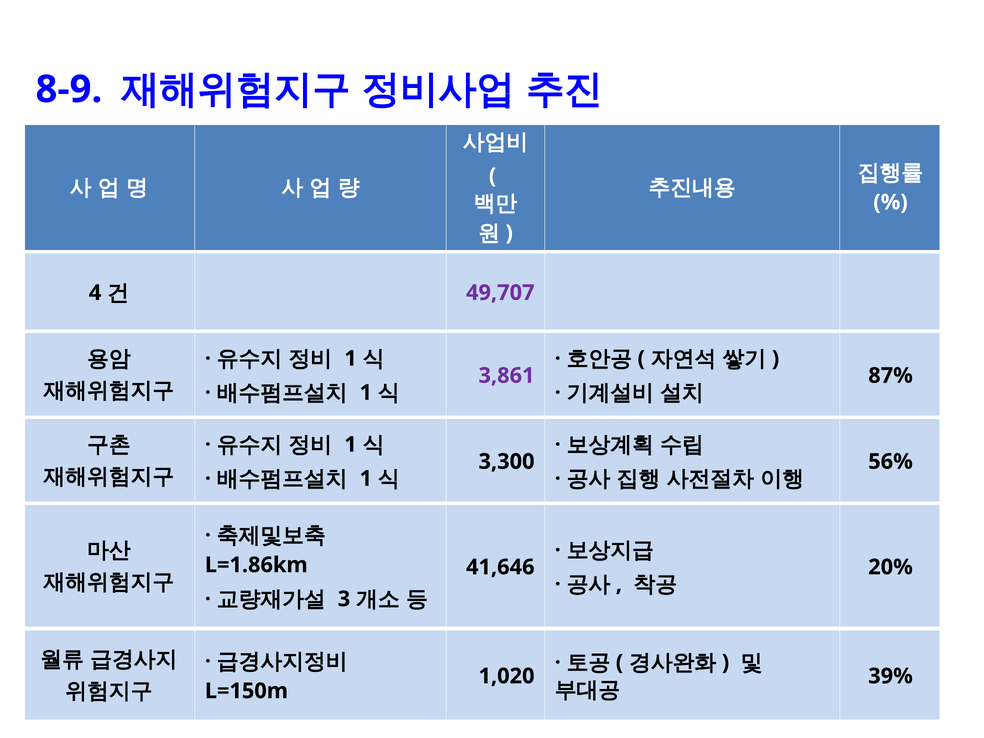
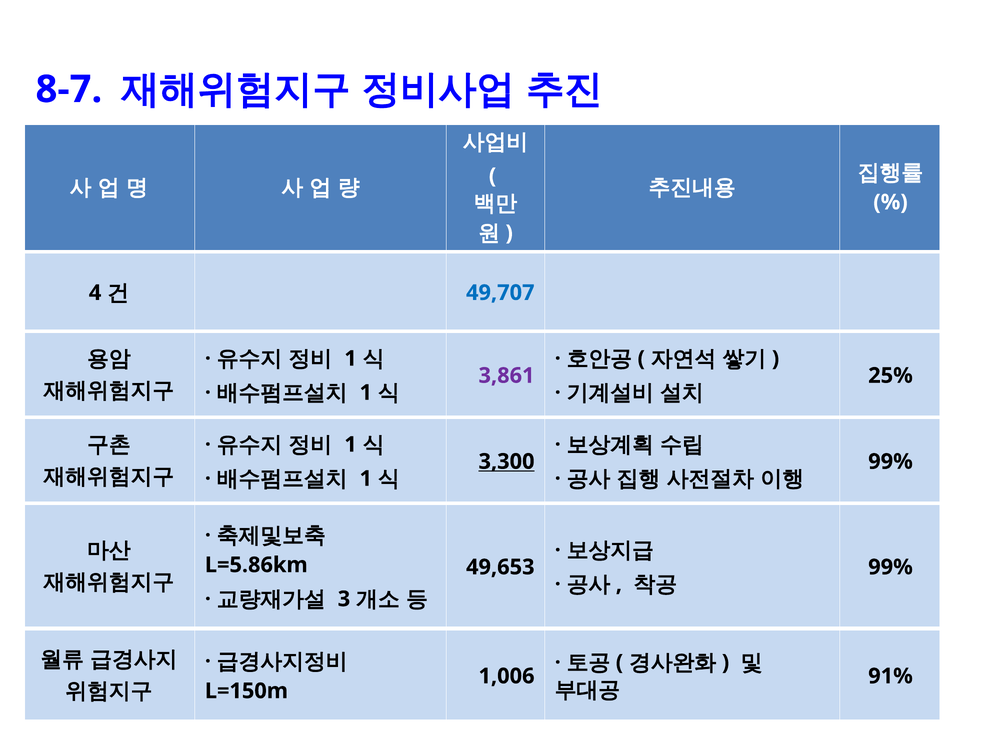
8-9: 8-9 -> 8-7
49,707 colour: purple -> blue
87%: 87% -> 25%
3,300 underline: none -> present
56% at (891, 462): 56% -> 99%
L=1.86km: L=1.86km -> L=5.86km
41,646: 41,646 -> 49,653
20% at (891, 567): 20% -> 99%
1,020: 1,020 -> 1,006
39%: 39% -> 91%
